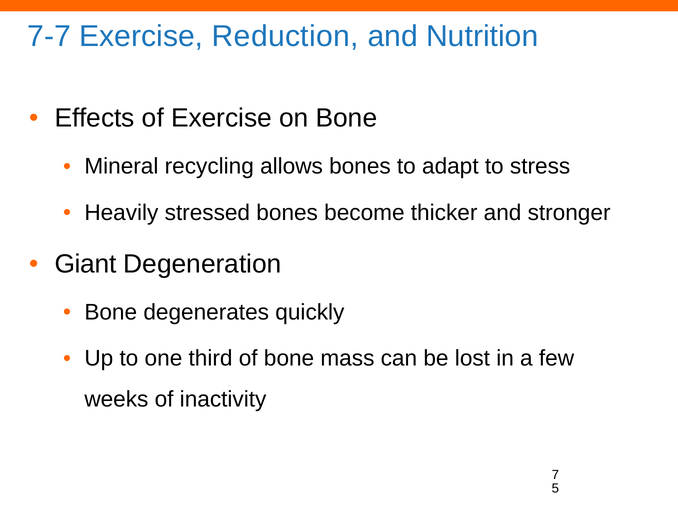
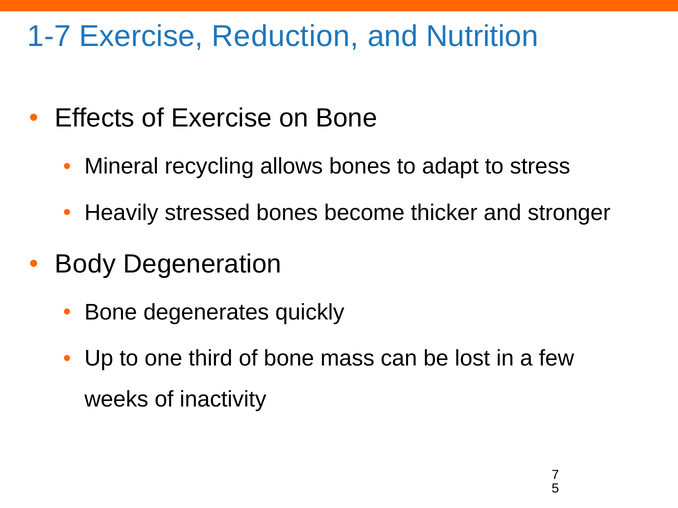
7-7: 7-7 -> 1-7
Giant: Giant -> Body
